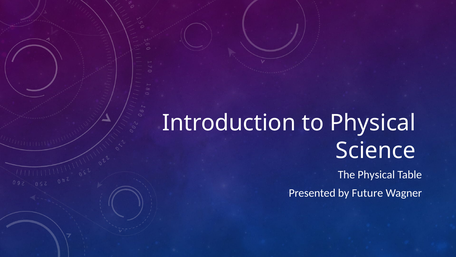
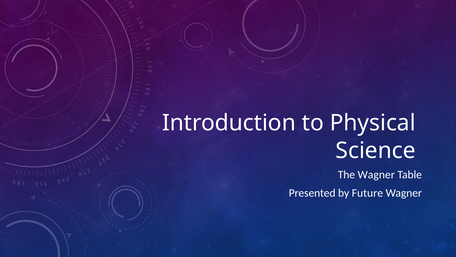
The Physical: Physical -> Wagner
